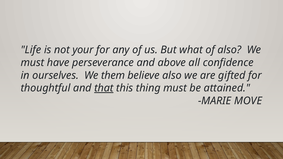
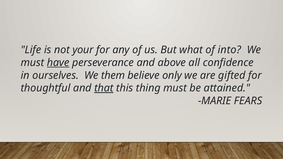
of also: also -> into
have underline: none -> present
believe also: also -> only
MOVE: MOVE -> FEARS
